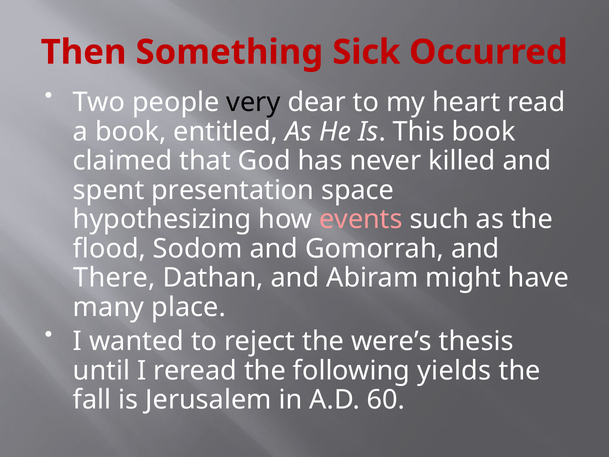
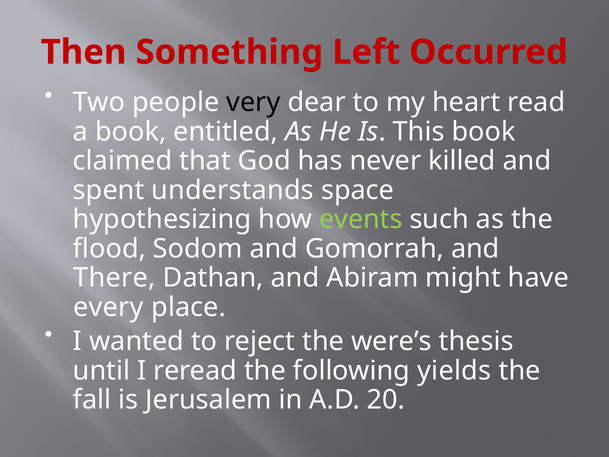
Sick: Sick -> Left
presentation: presentation -> understands
events colour: pink -> light green
many: many -> every
60: 60 -> 20
